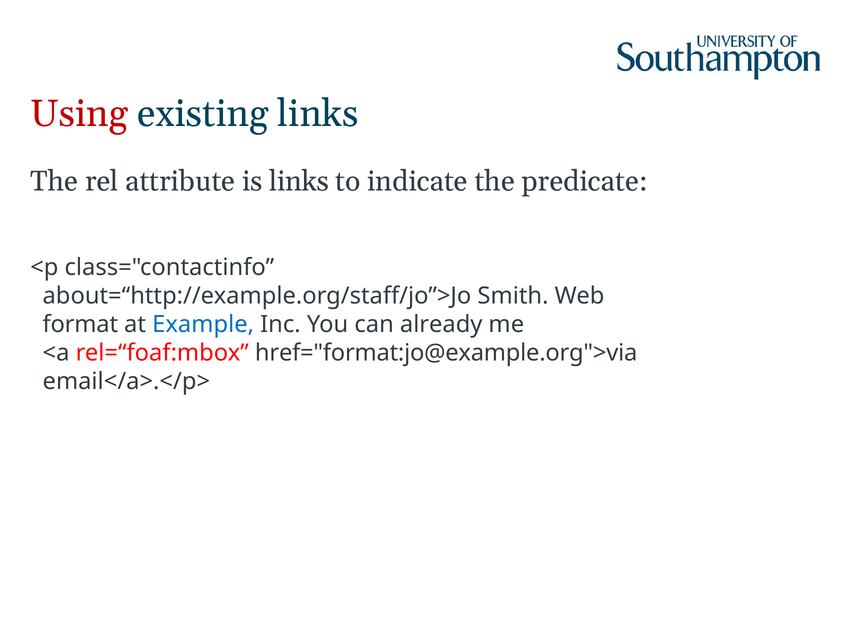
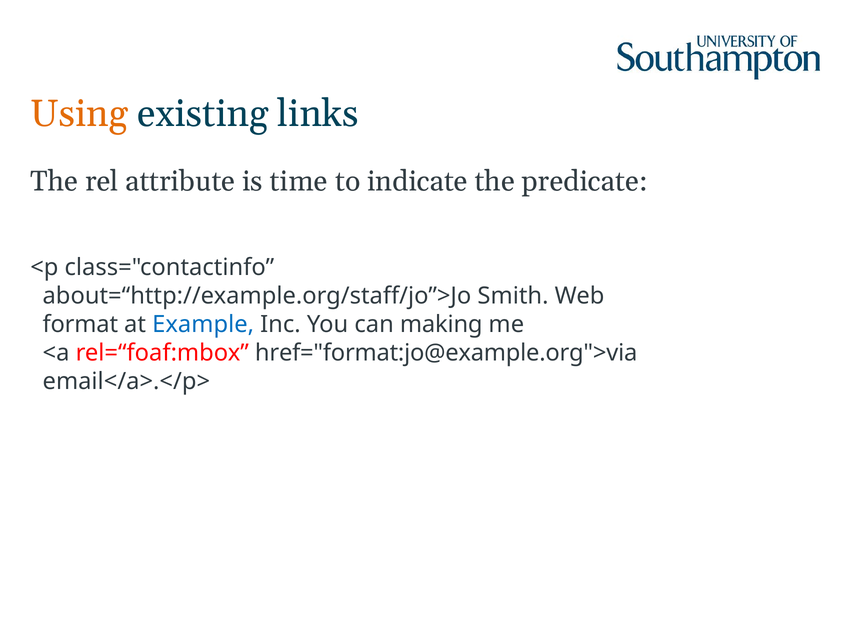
Using colour: red -> orange
is links: links -> time
already: already -> making
